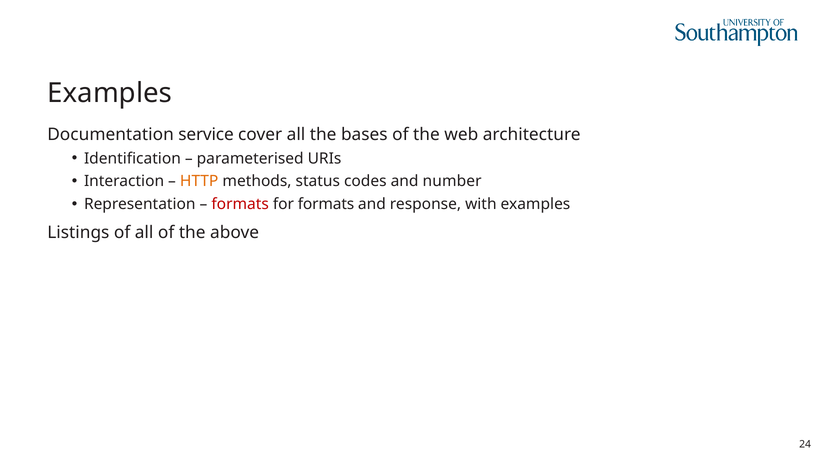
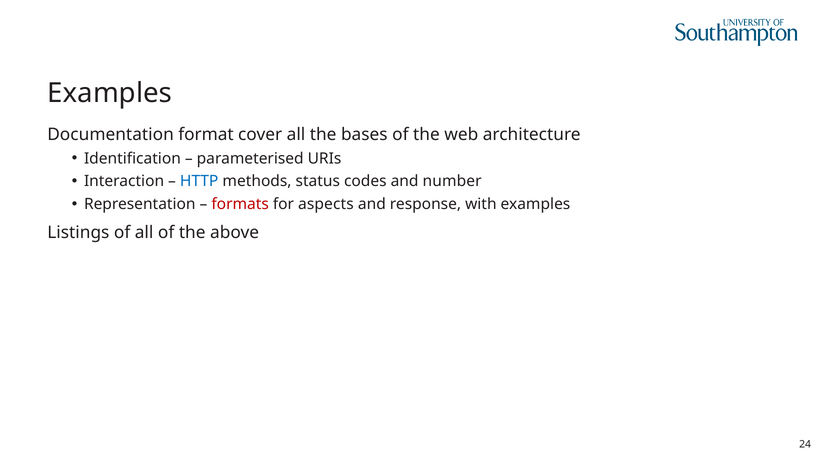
service: service -> format
HTTP colour: orange -> blue
for formats: formats -> aspects
